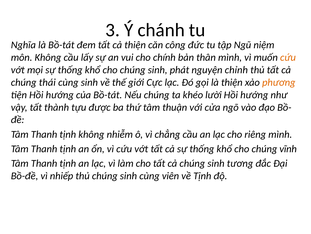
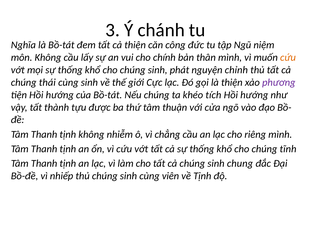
phương colour: orange -> purple
lười: lười -> tích
vĩnh: vĩnh -> tĩnh
tương: tương -> chung
